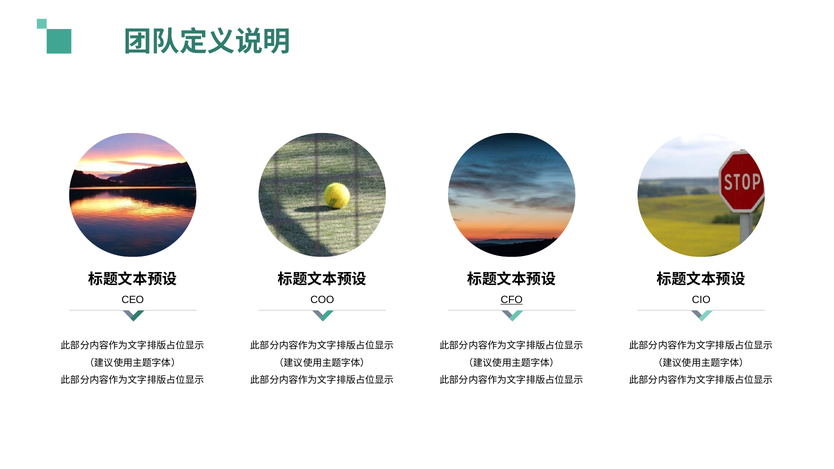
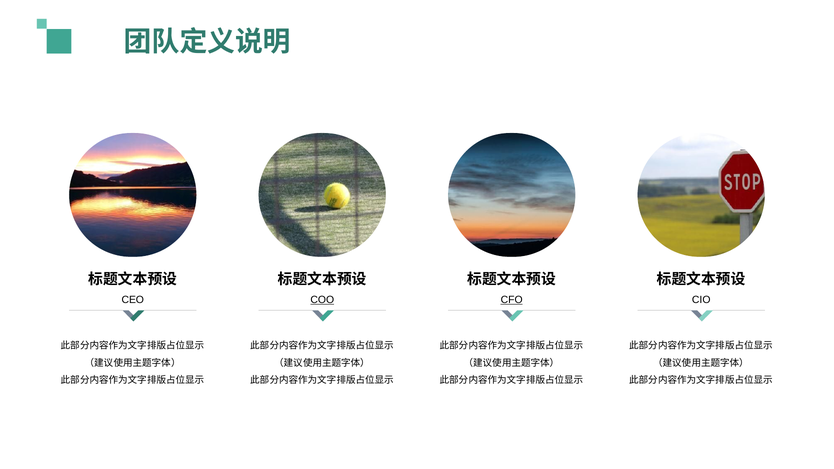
COO underline: none -> present
